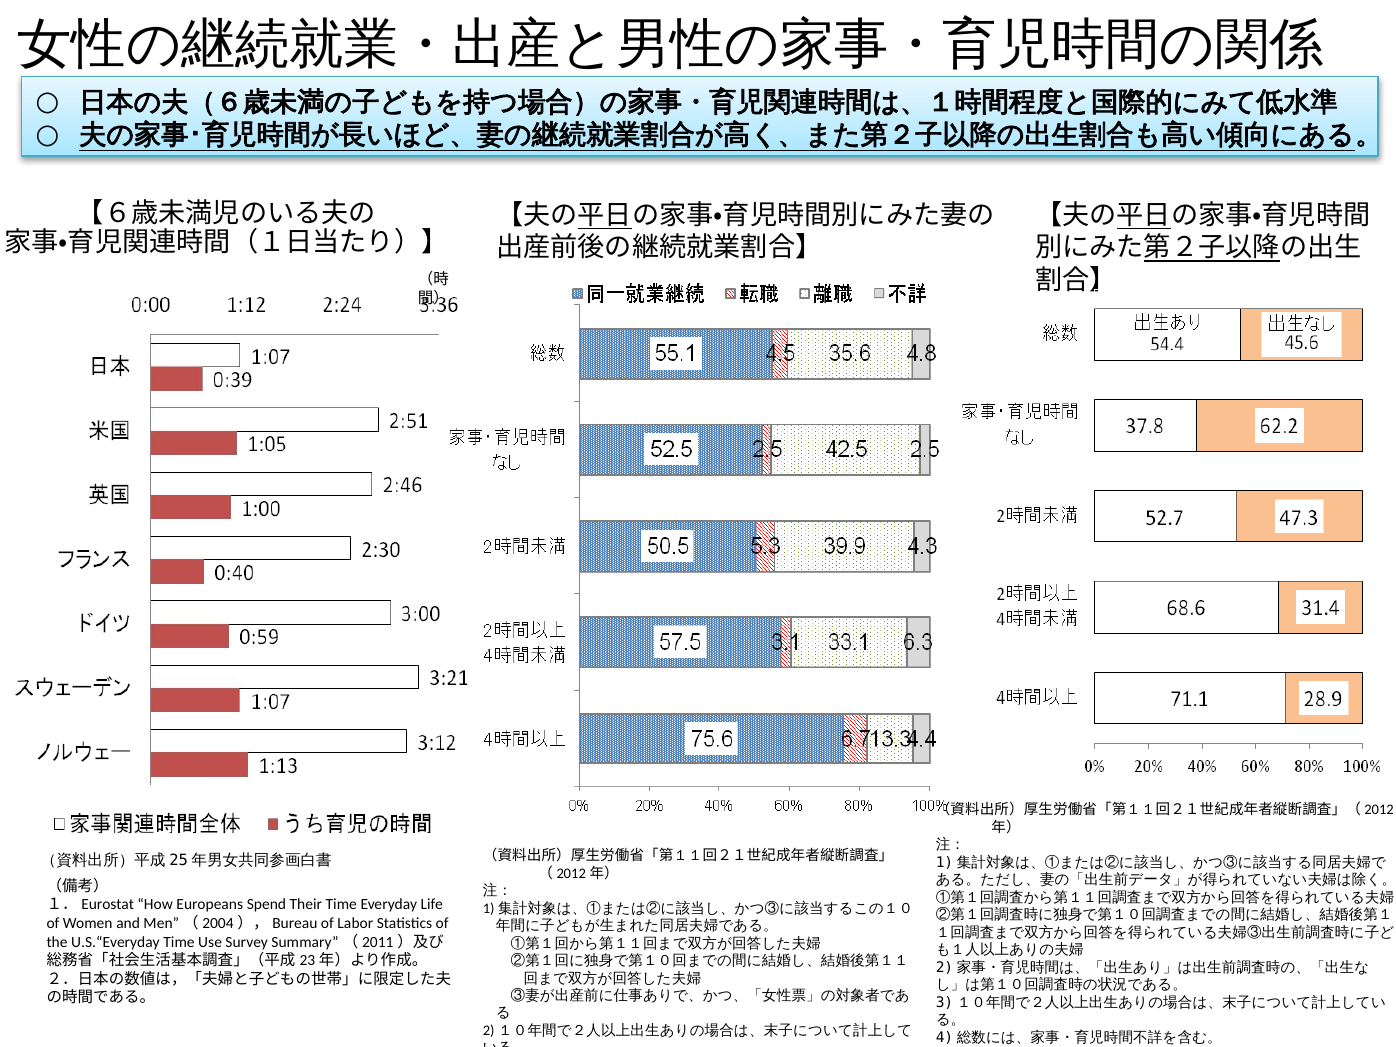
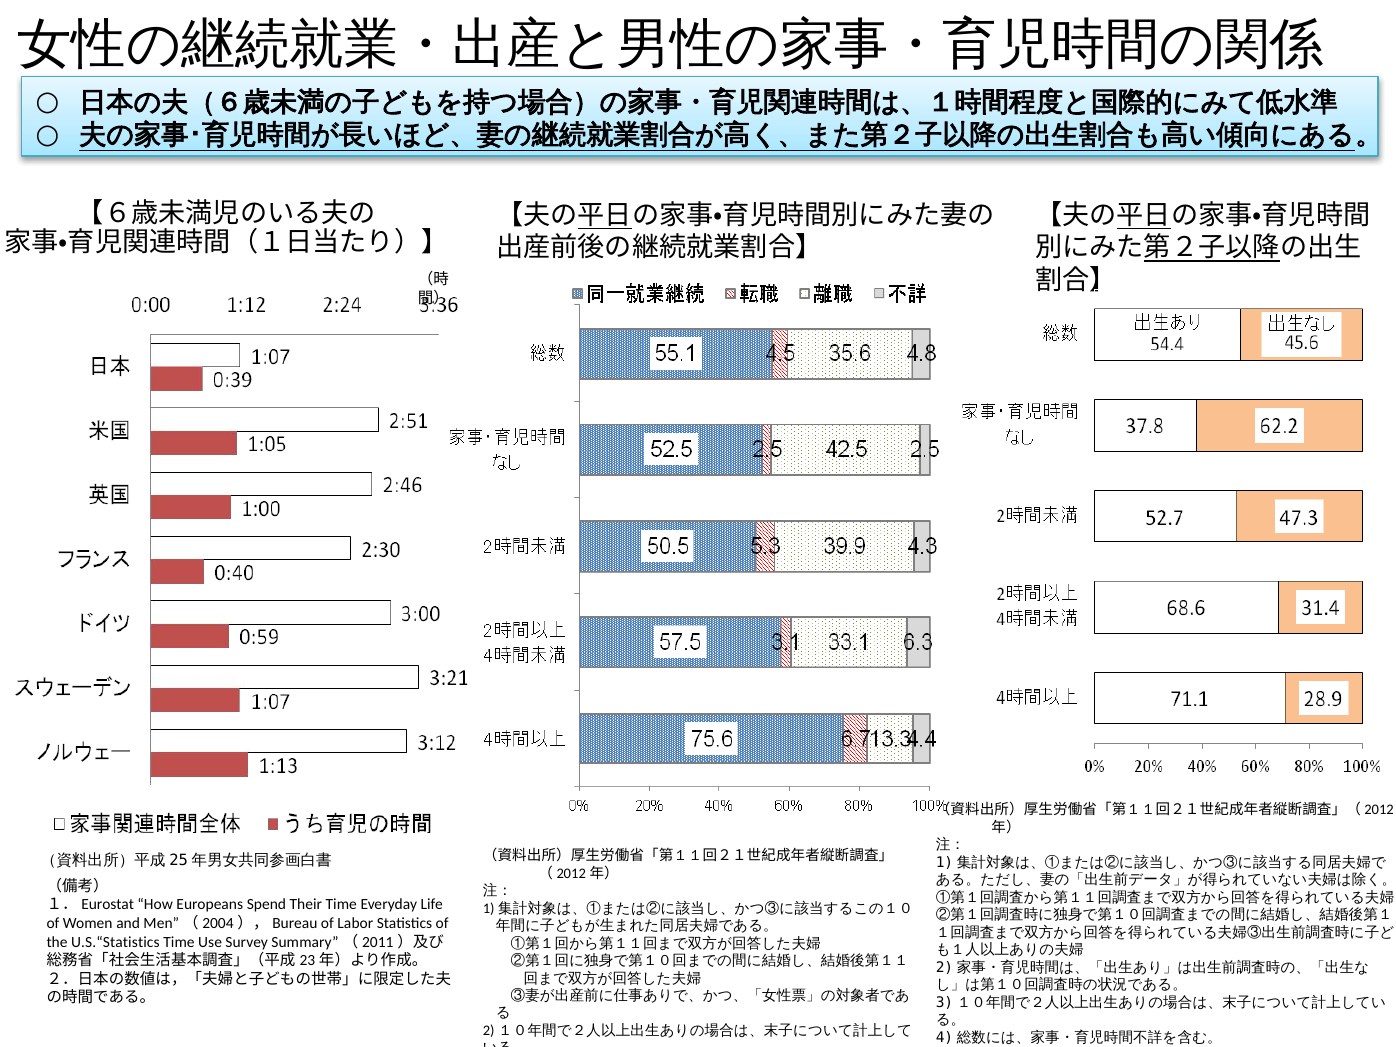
U.S.“Everyday: U.S.“Everyday -> U.S.“Statistics
